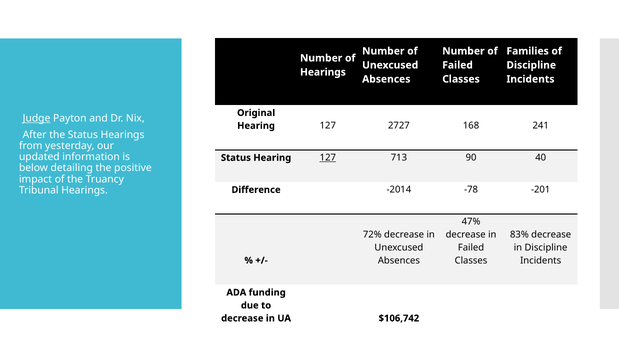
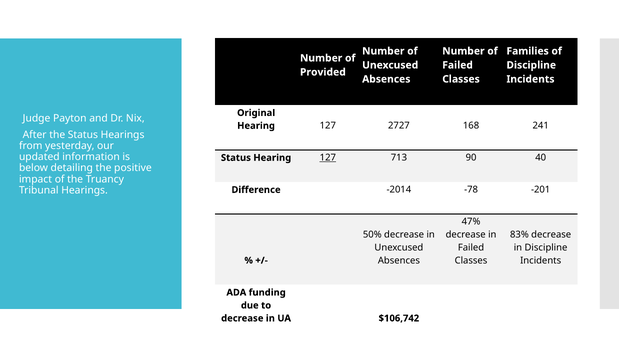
Hearings at (323, 72): Hearings -> Provided
Judge underline: present -> none
72%: 72% -> 50%
